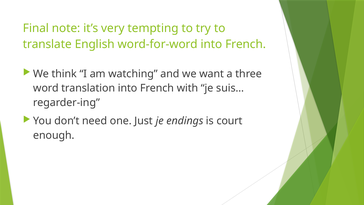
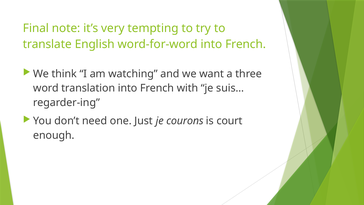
endings: endings -> courons
